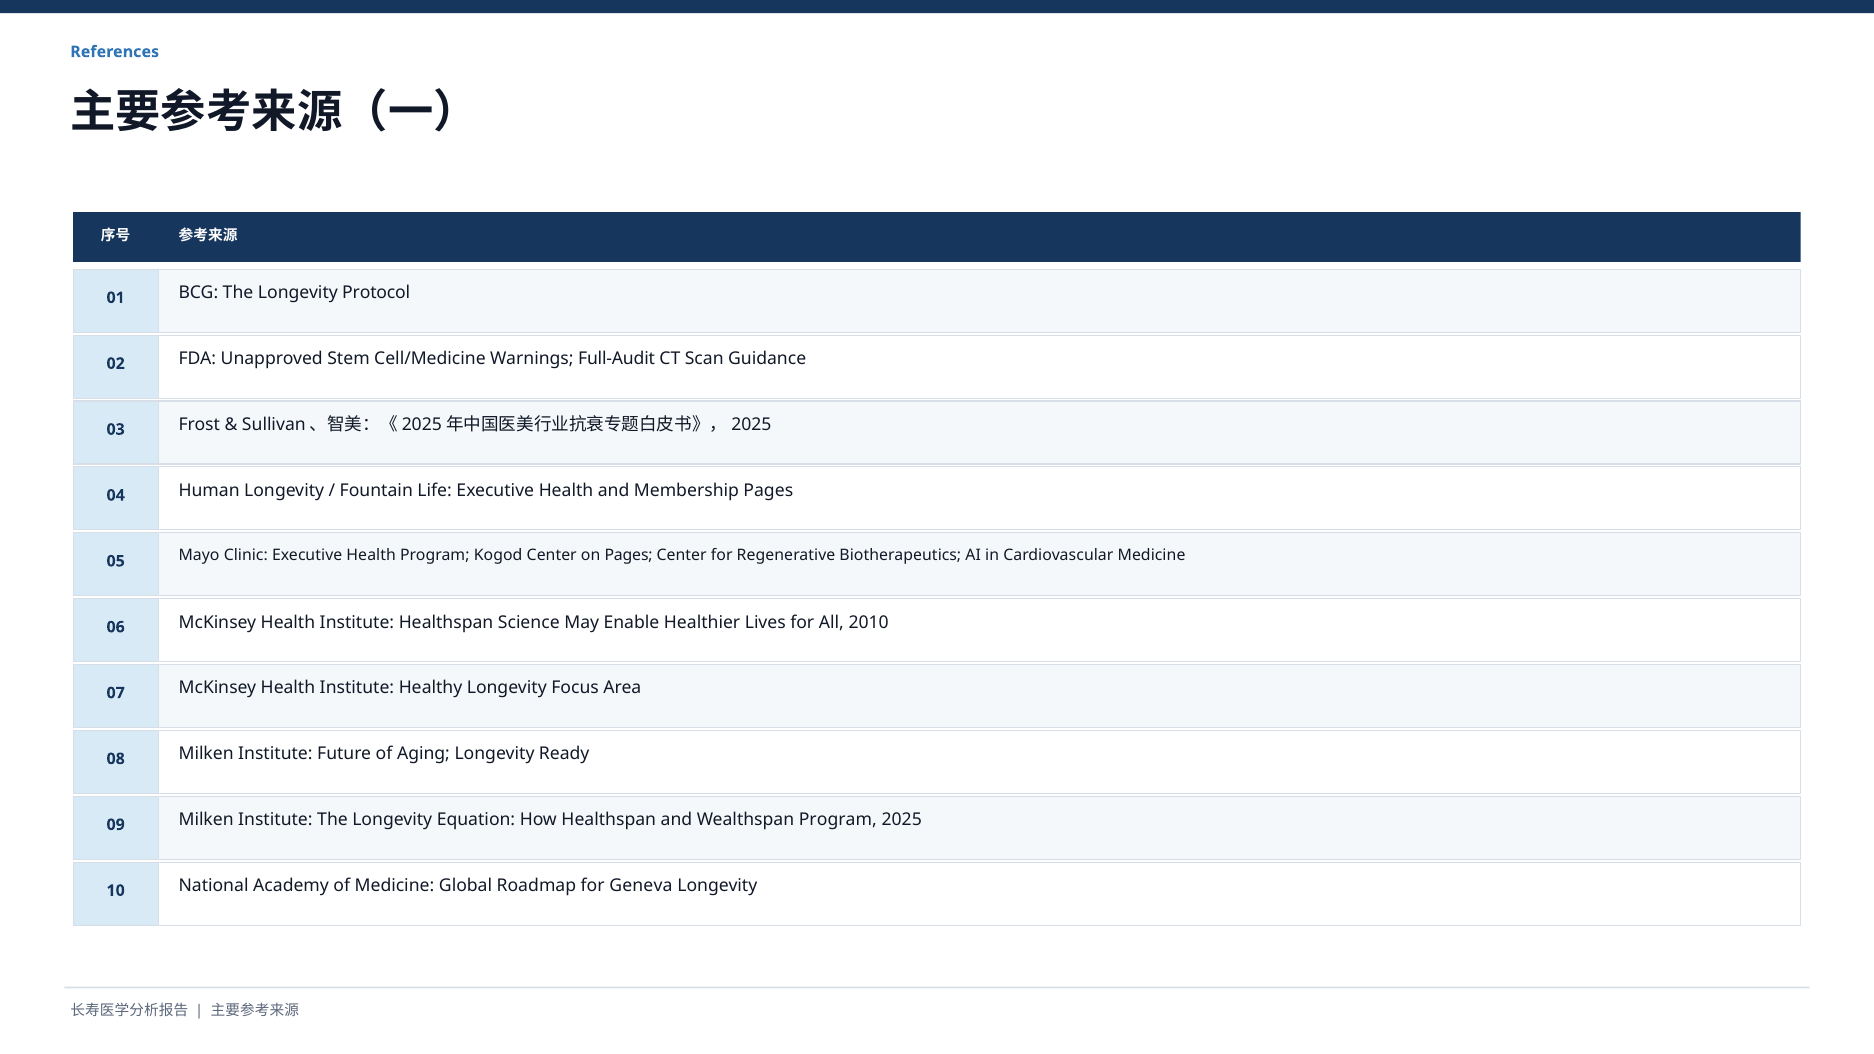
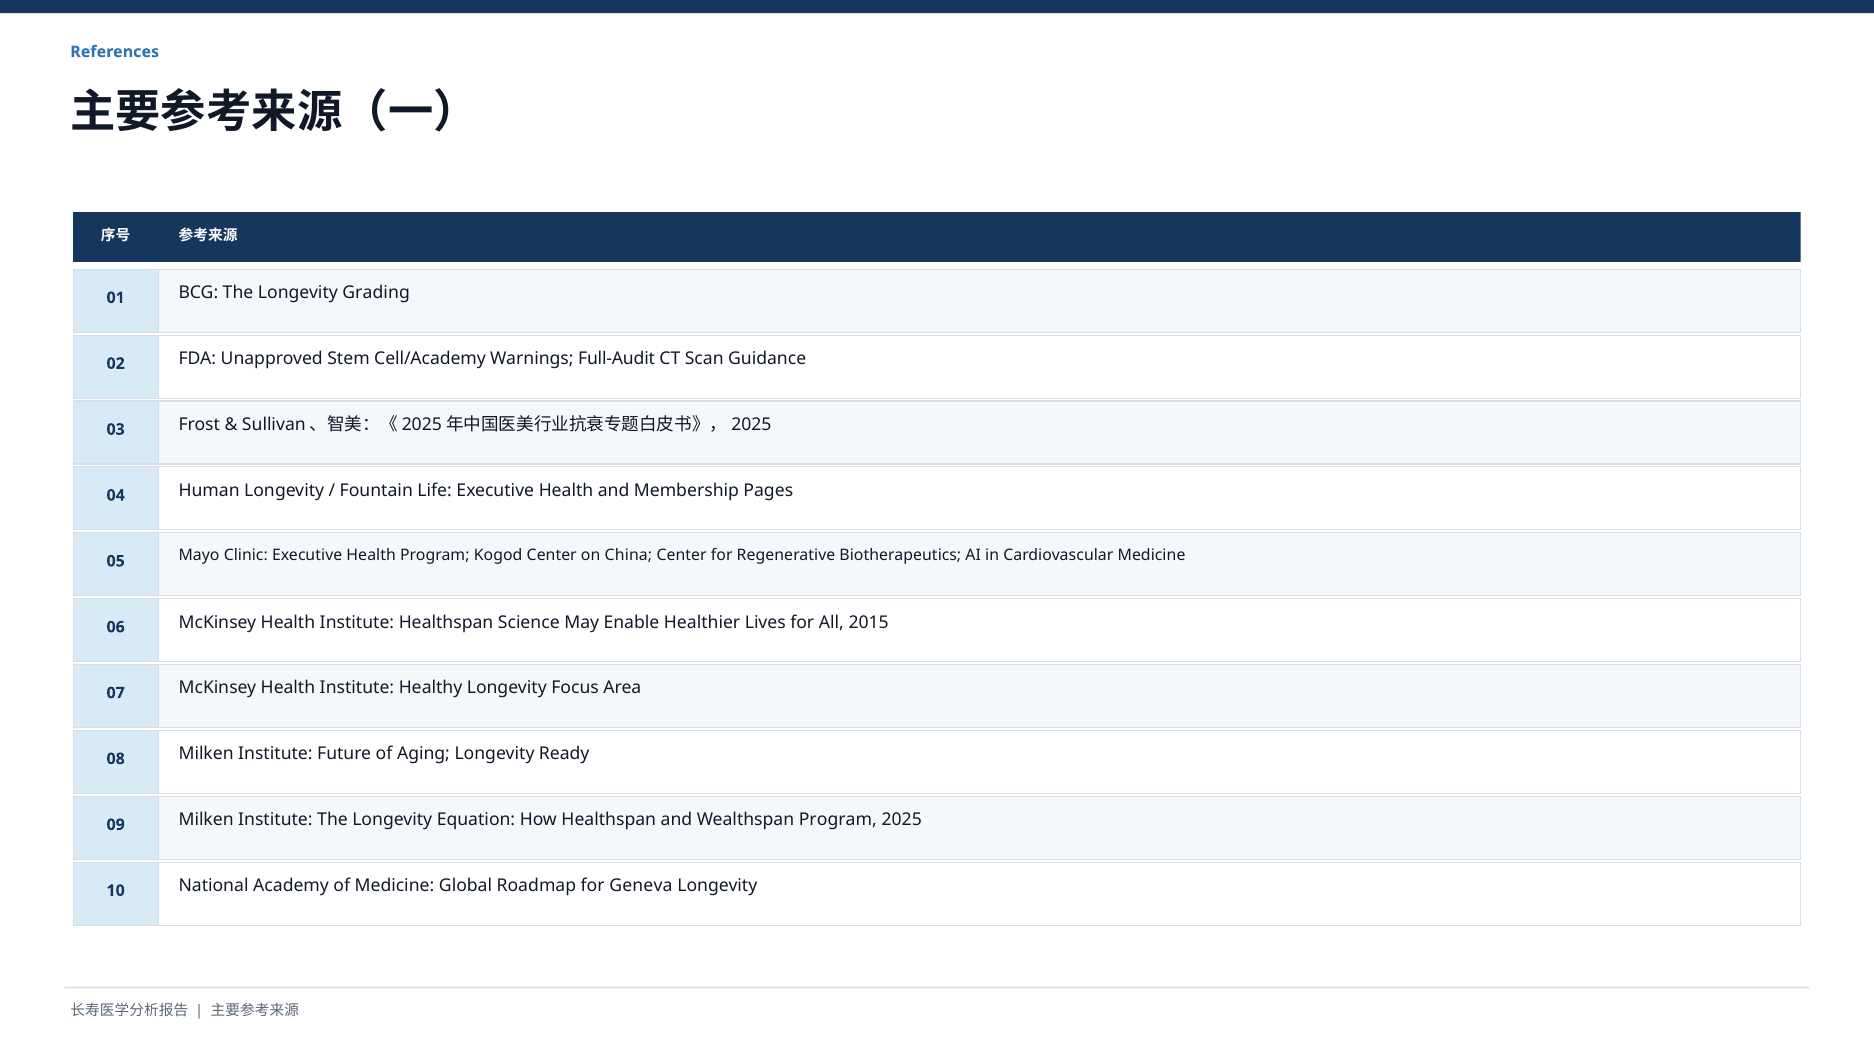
Protocol: Protocol -> Grading
Cell/Medicine: Cell/Medicine -> Cell/Academy
on Pages: Pages -> China
2010: 2010 -> 2015
